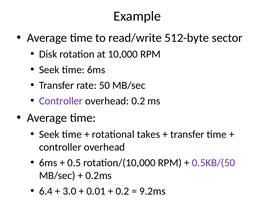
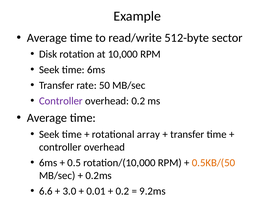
takes: takes -> array
0.5KB/(50 colour: purple -> orange
6.4: 6.4 -> 6.6
